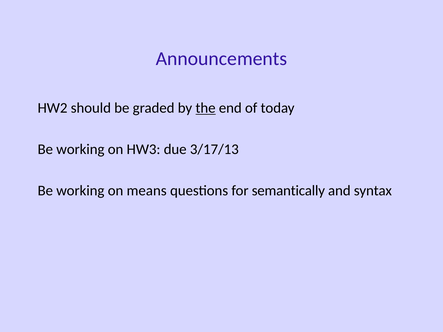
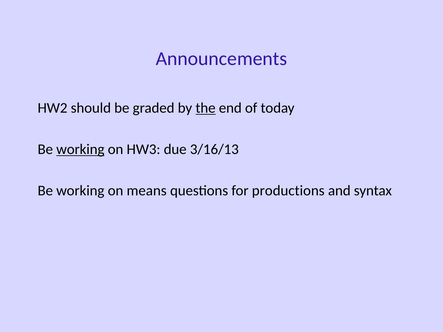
working at (80, 149) underline: none -> present
3/17/13: 3/17/13 -> 3/16/13
semantically: semantically -> productions
